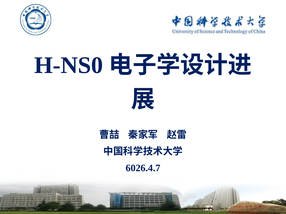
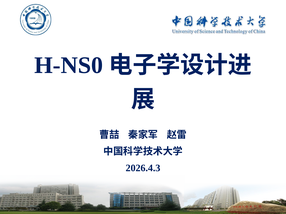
6026.4.7: 6026.4.7 -> 2026.4.3
